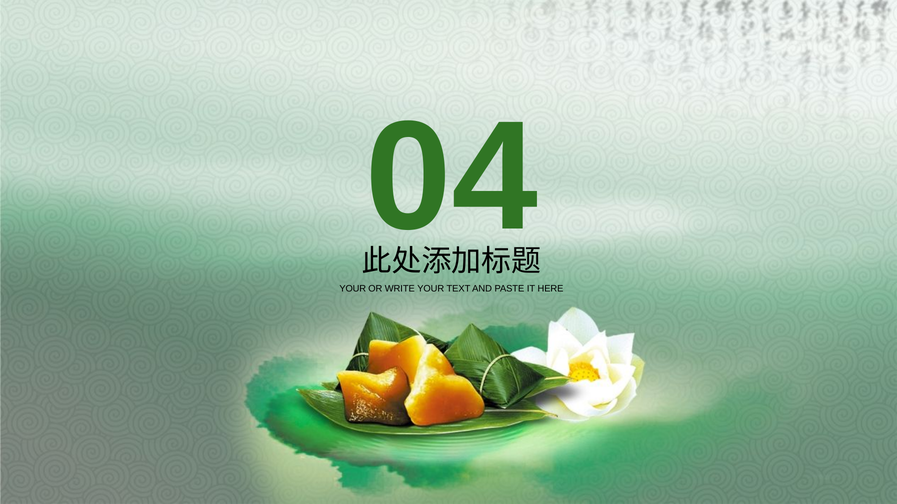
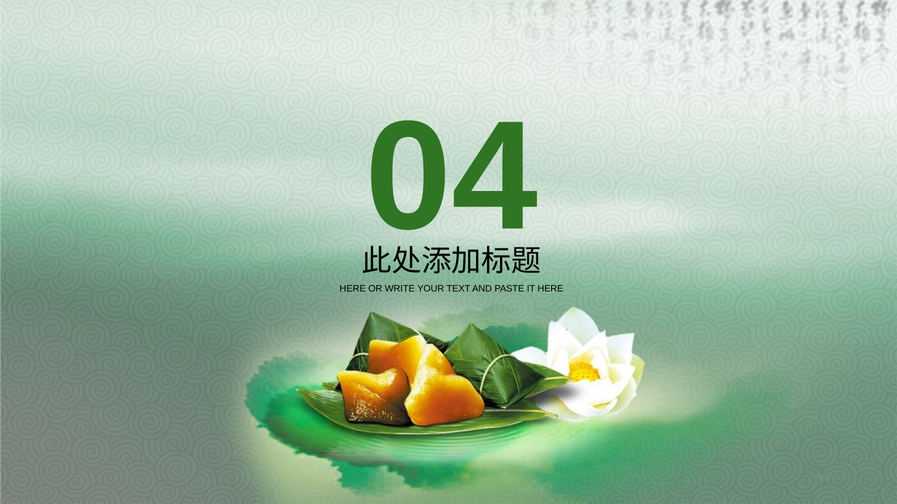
YOUR at (353, 289): YOUR -> HERE
